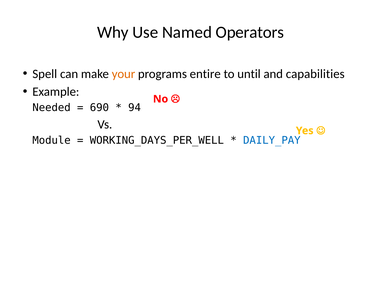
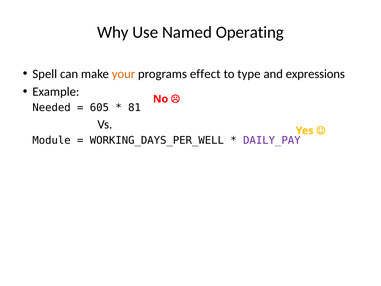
Operators: Operators -> Operating
entire: entire -> effect
until: until -> type
capabilities: capabilities -> expressions
690: 690 -> 605
94: 94 -> 81
DAILY_PAY colour: blue -> purple
